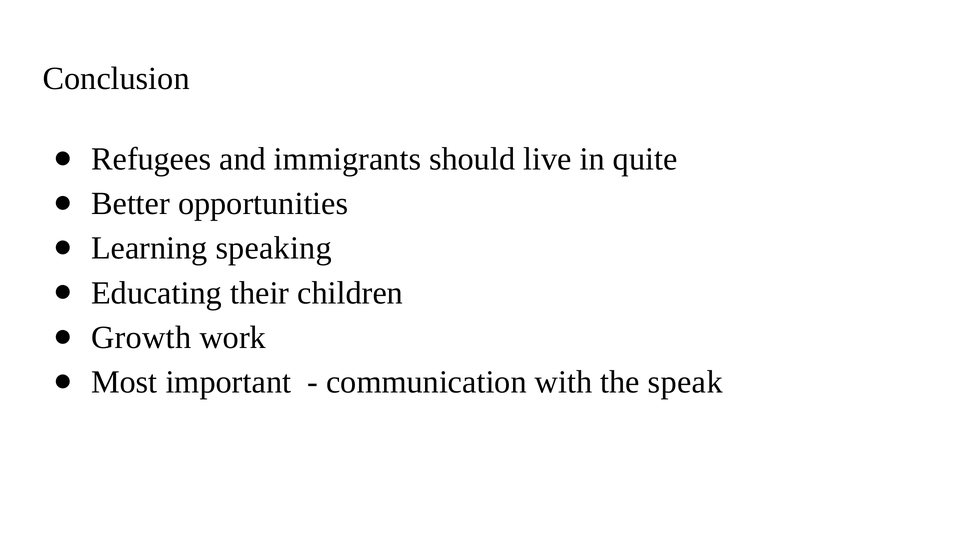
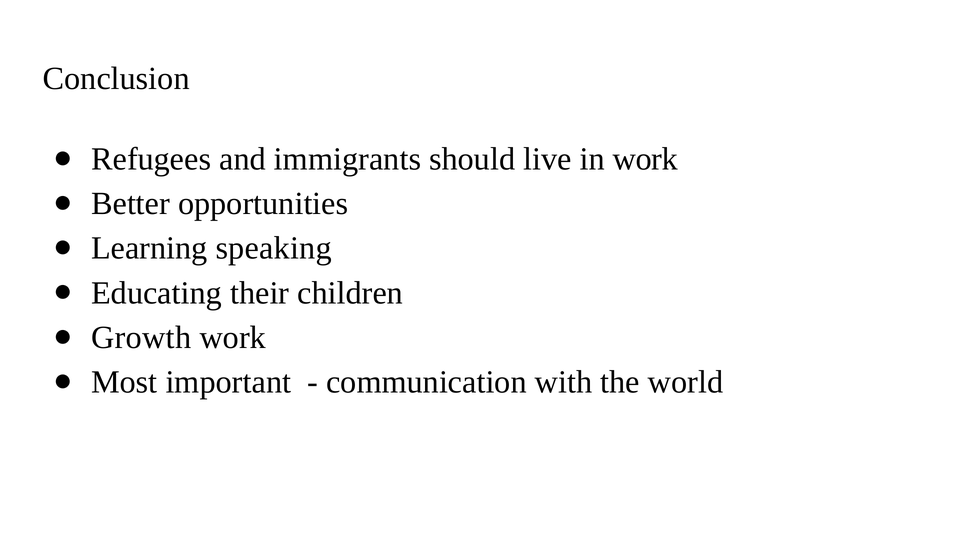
in quite: quite -> work
speak: speak -> world
